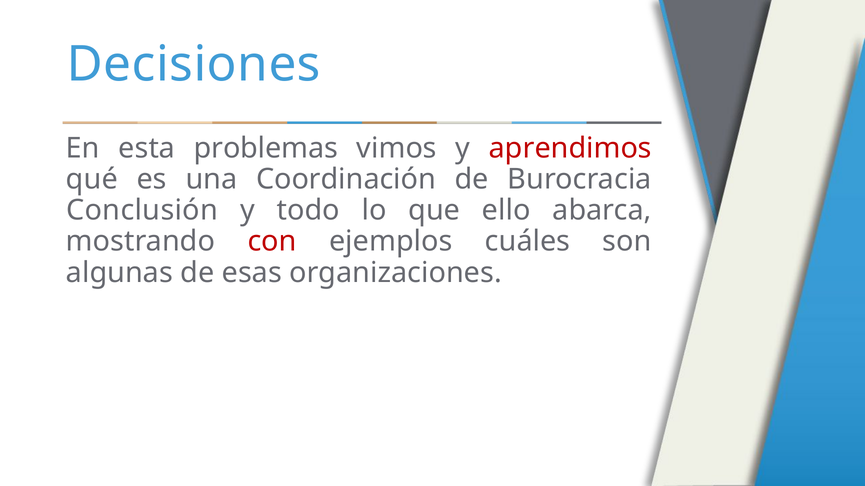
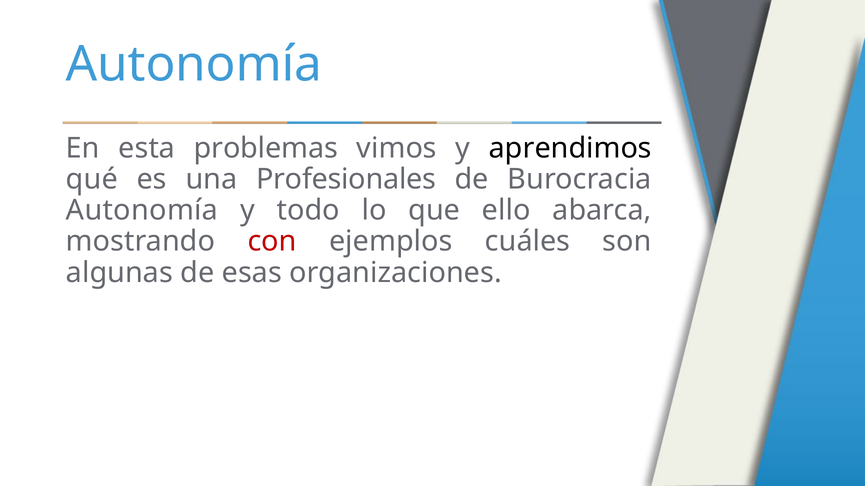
Decisiones at (194, 64): Decisiones -> Autonomía
aprendimos colour: red -> black
Coordinación: Coordinación -> Profesionales
Conclusión at (142, 210): Conclusión -> Autonomía
